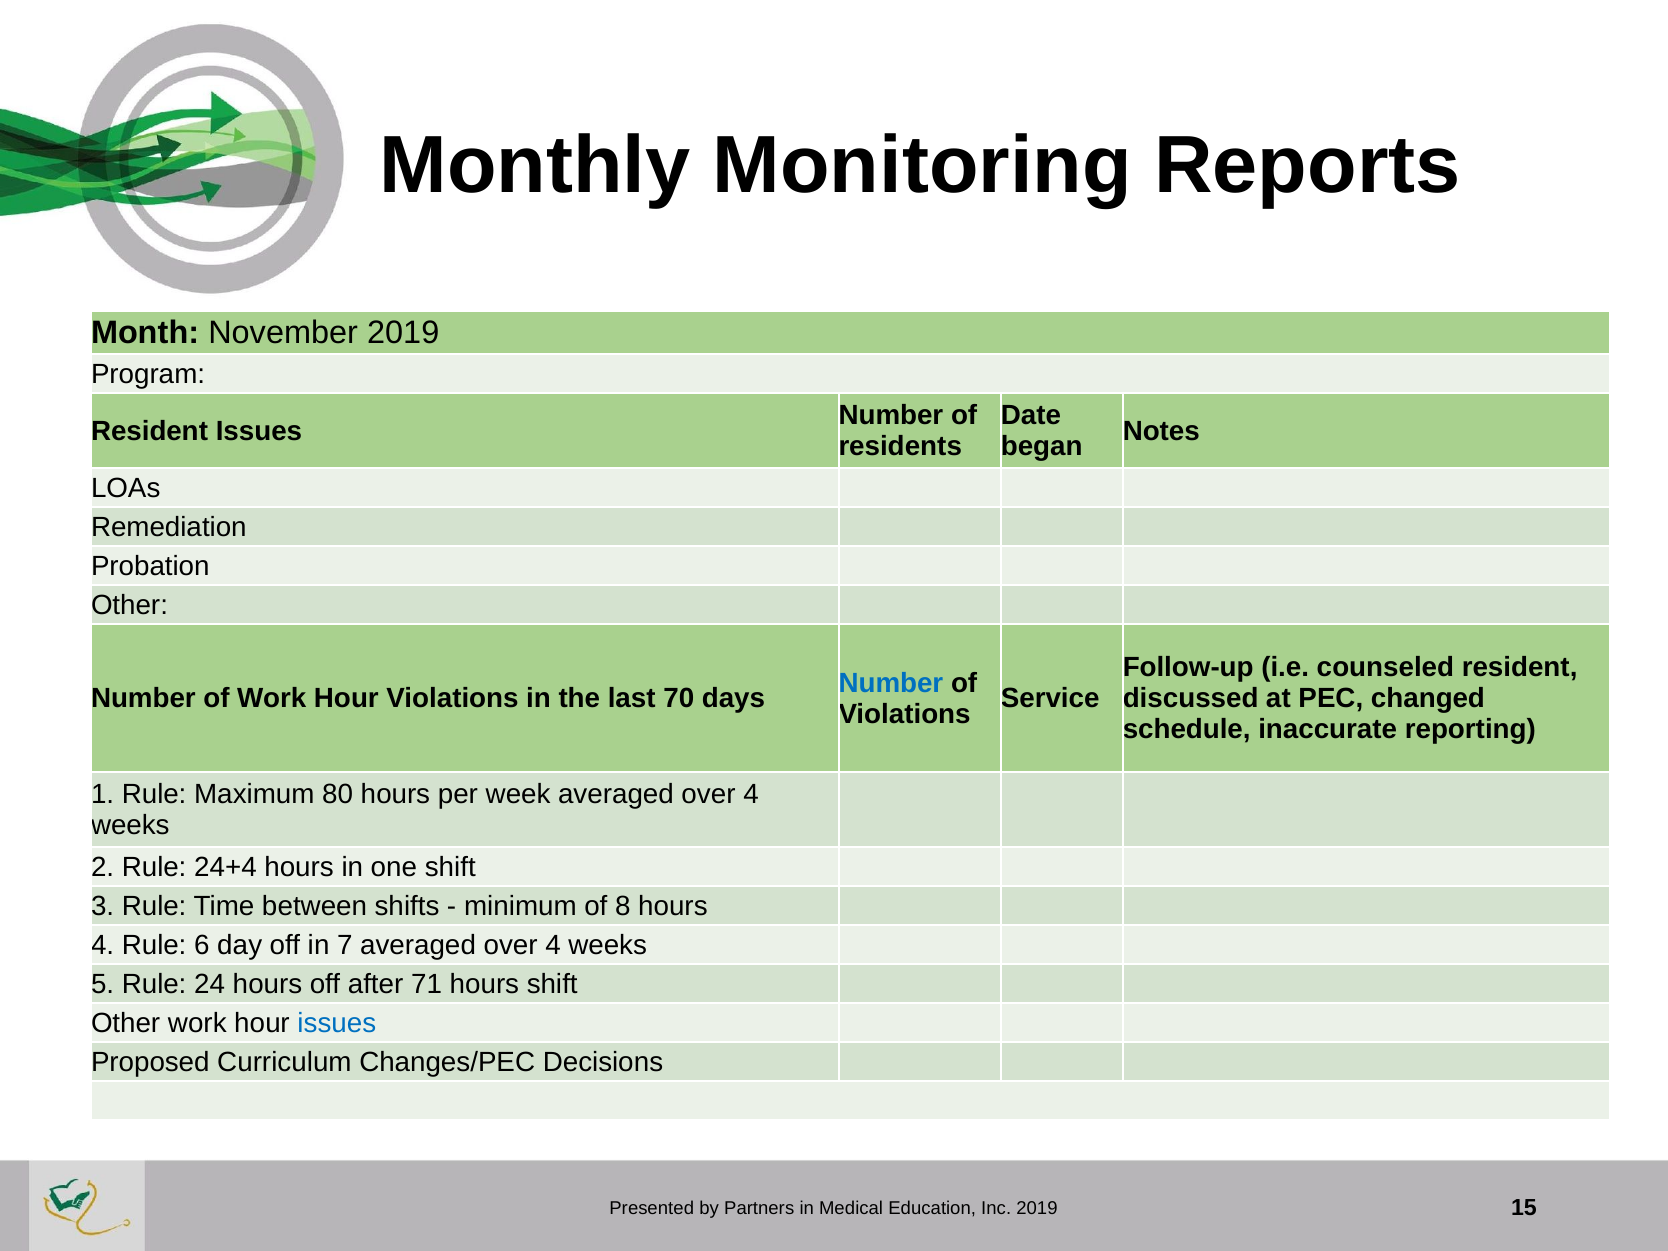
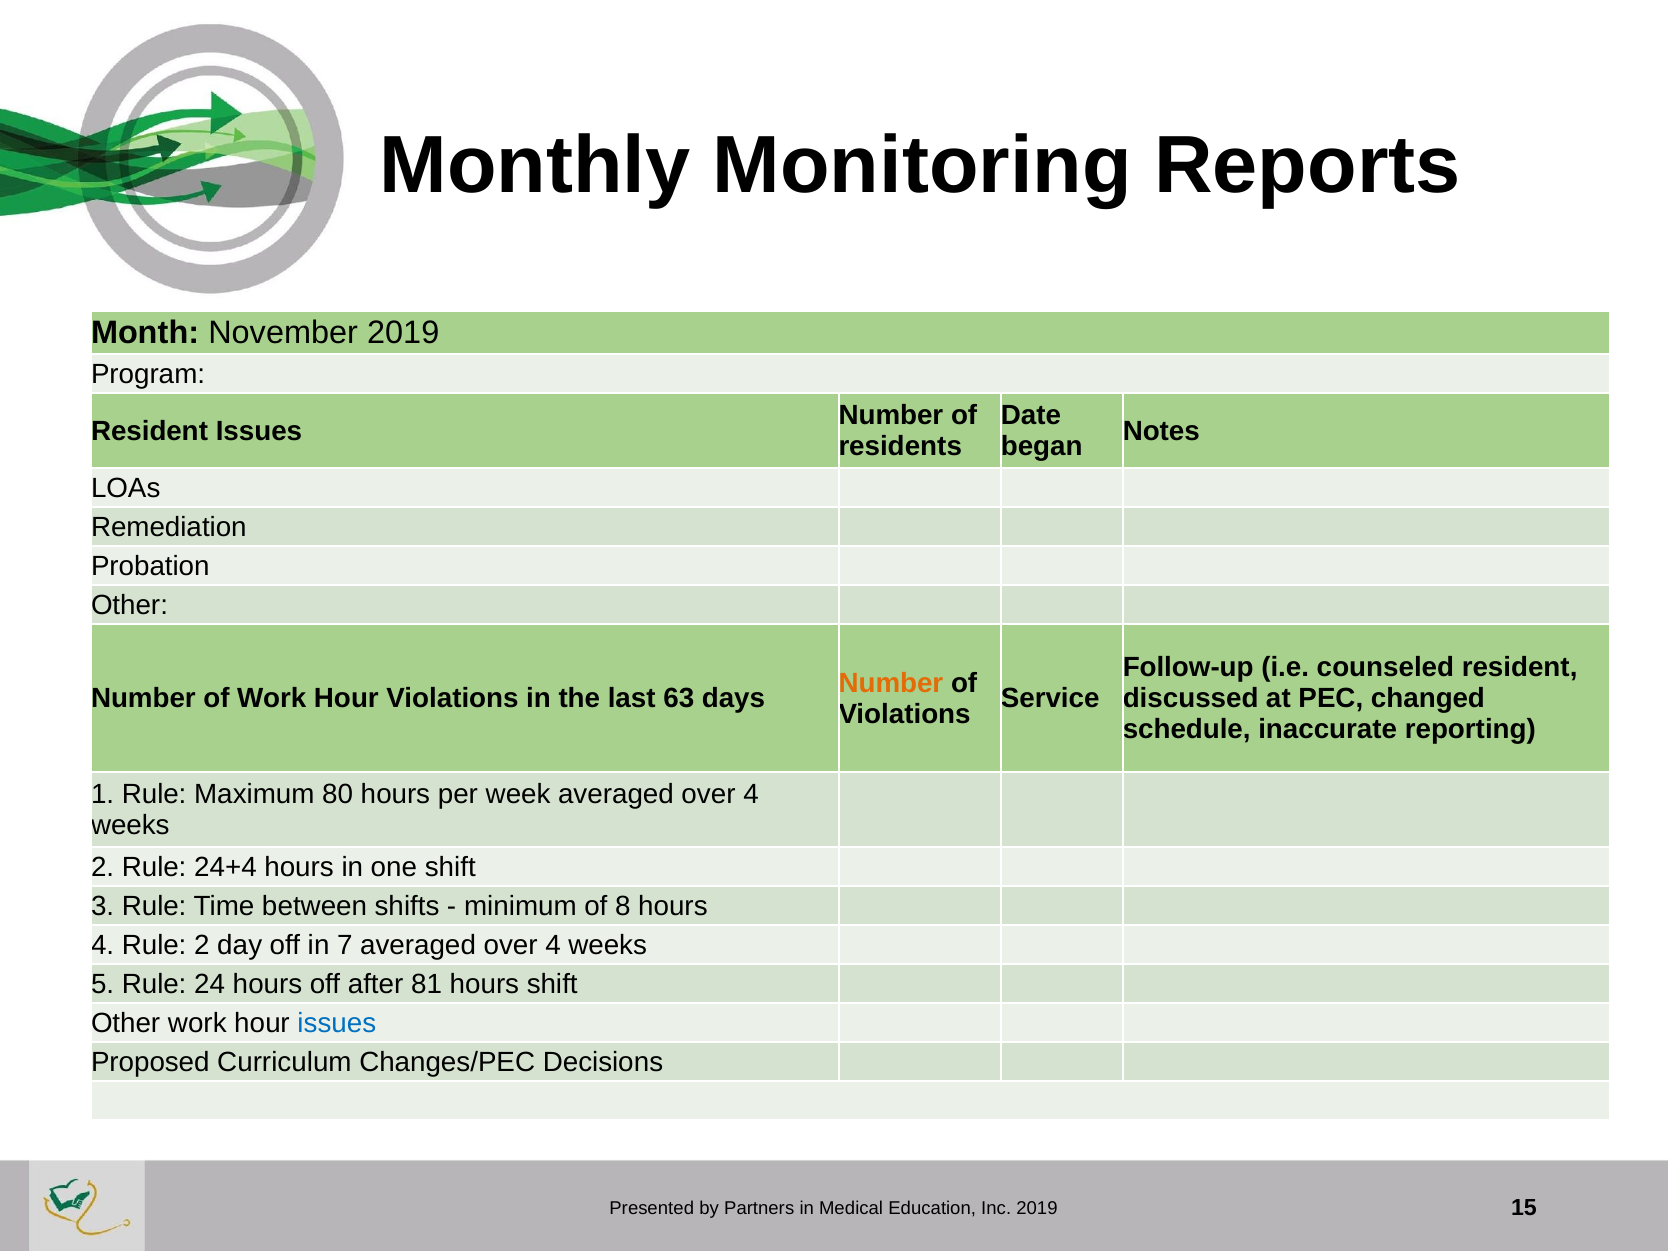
Number at (891, 683) colour: blue -> orange
70: 70 -> 63
Rule 6: 6 -> 2
71: 71 -> 81
